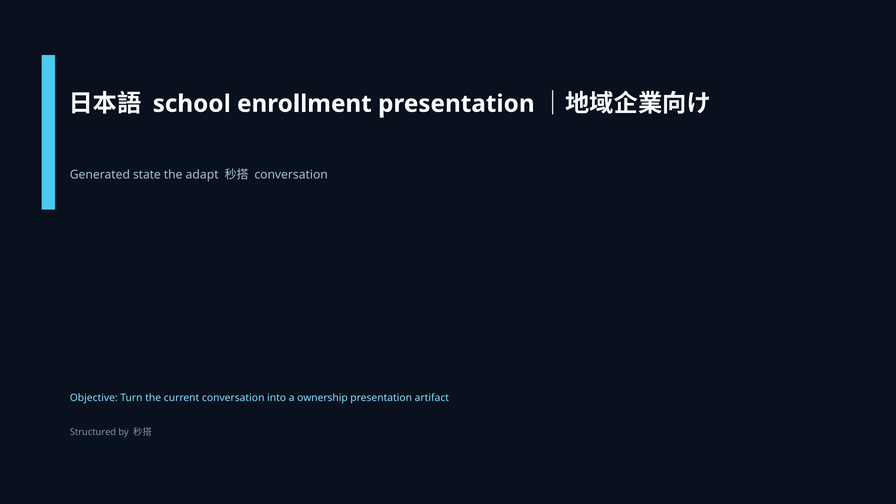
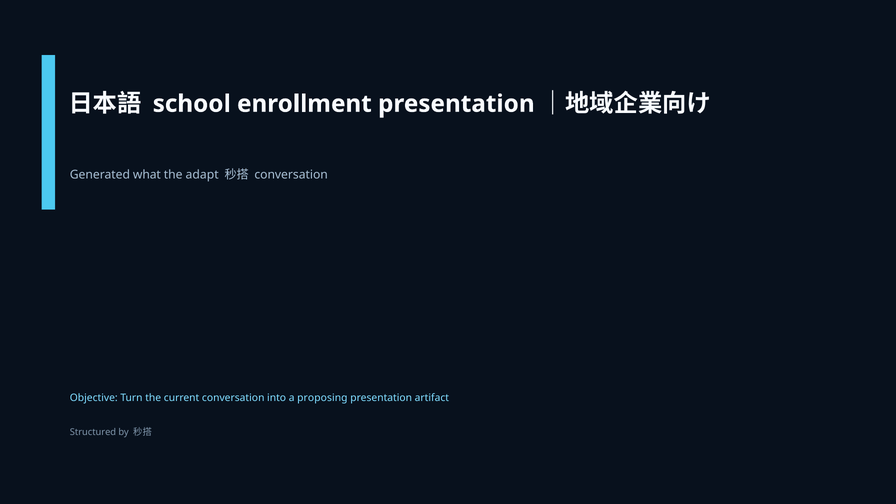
state: state -> what
ownership: ownership -> proposing
